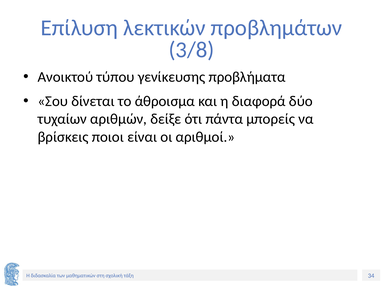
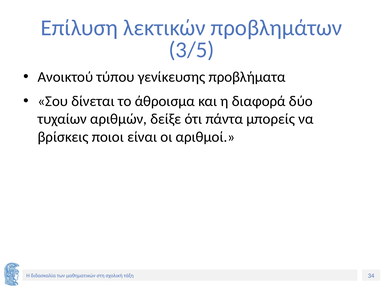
3/8: 3/8 -> 3/5
